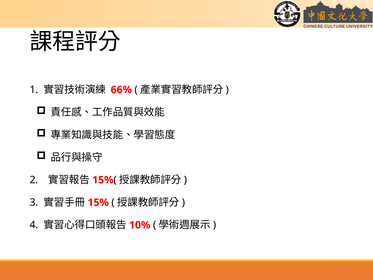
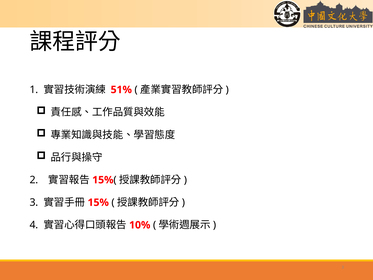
66%: 66% -> 51%
